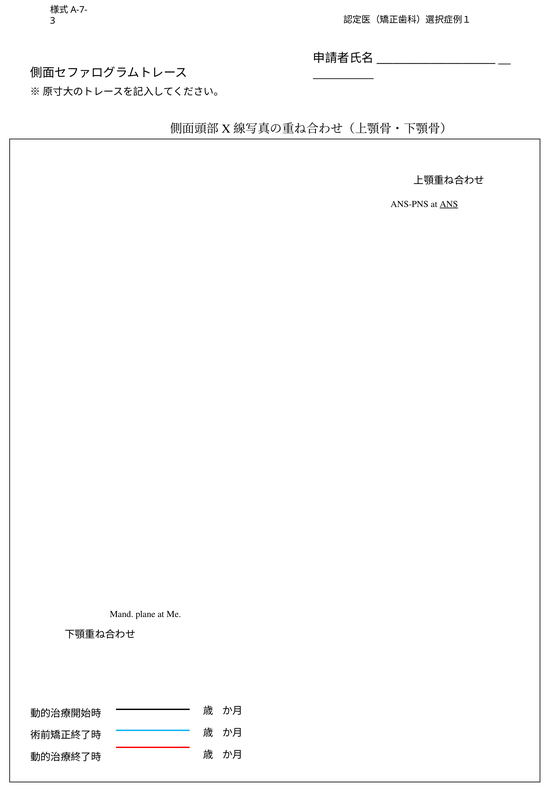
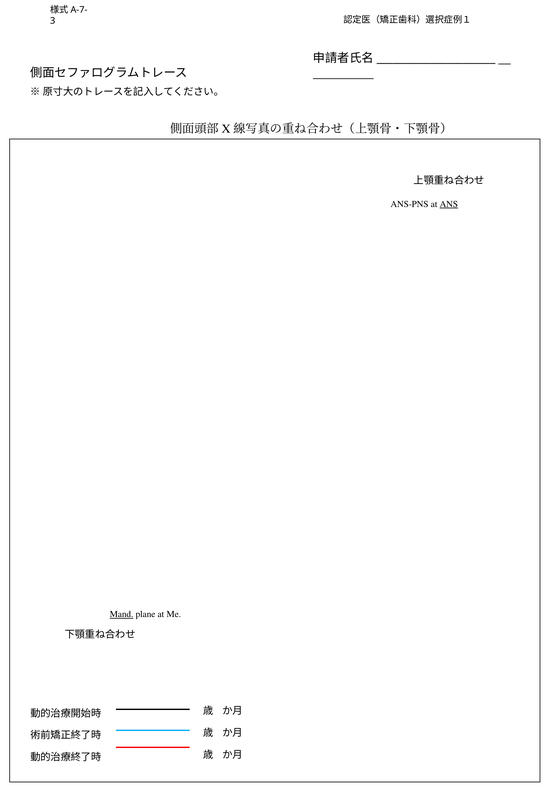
Mand underline: none -> present
